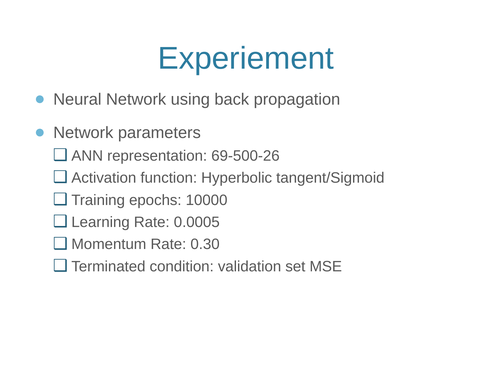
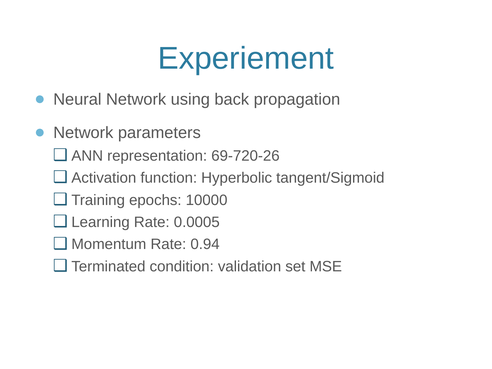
69-500-26: 69-500-26 -> 69-720-26
0.30: 0.30 -> 0.94
